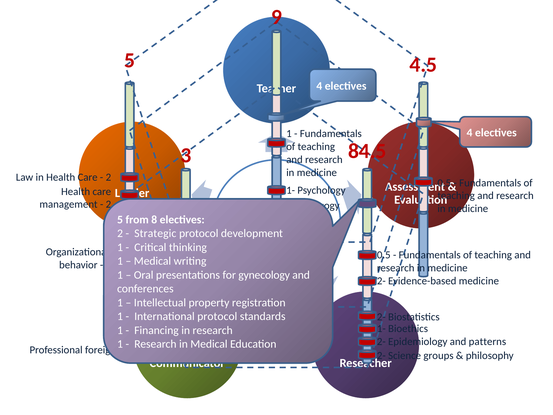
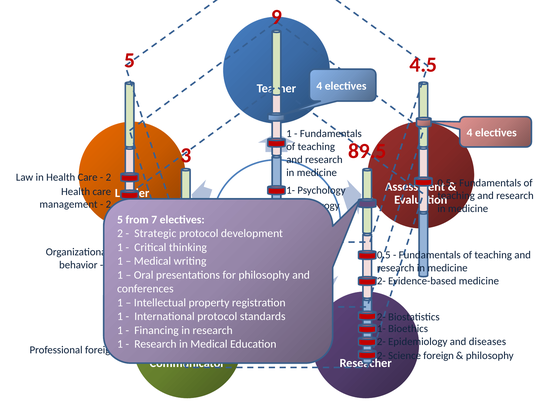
84.5: 84.5 -> 89.5
8: 8 -> 7
for gynecology: gynecology -> philosophy
patterns: patterns -> diseases
groups at (439, 356): groups -> foreign
